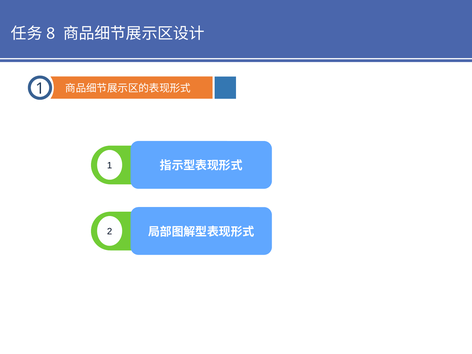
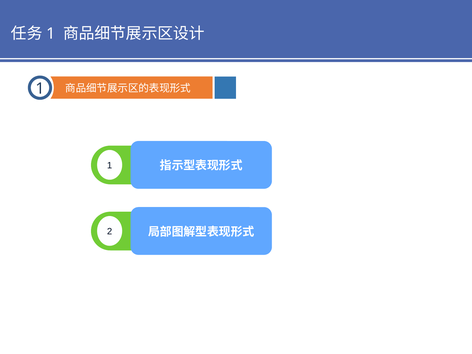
8 at (51, 33): 8 -> 1
